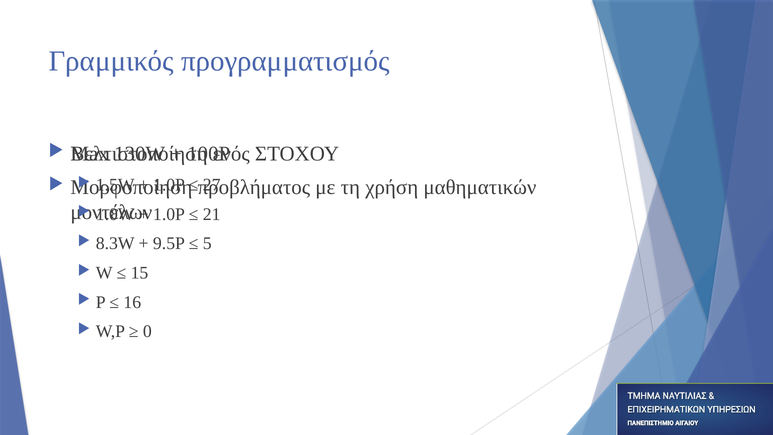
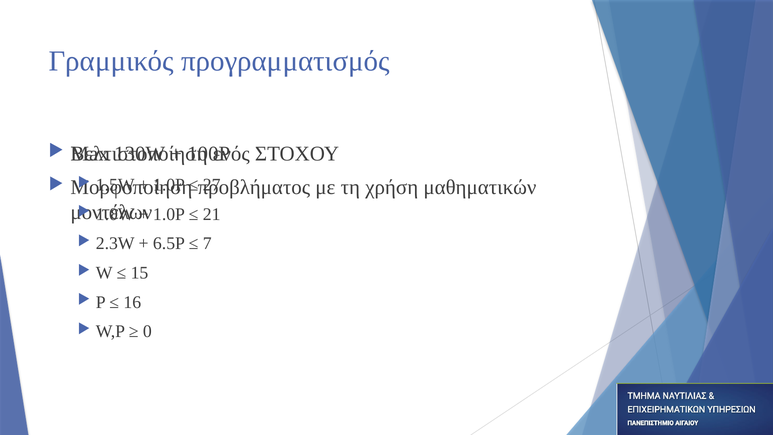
8.3W: 8.3W -> 2.3W
9.5P: 9.5P -> 6.5P
5: 5 -> 7
